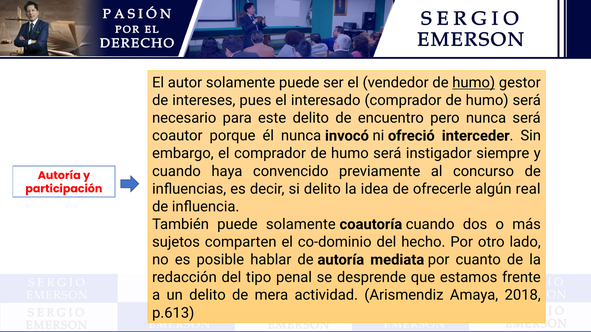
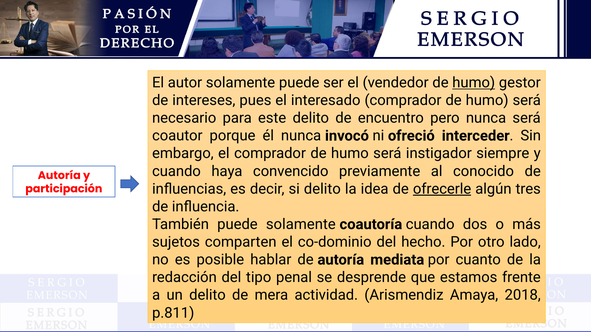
concurso: concurso -> conocido
ofrecerle underline: none -> present
real: real -> tres
p.613: p.613 -> p.811
